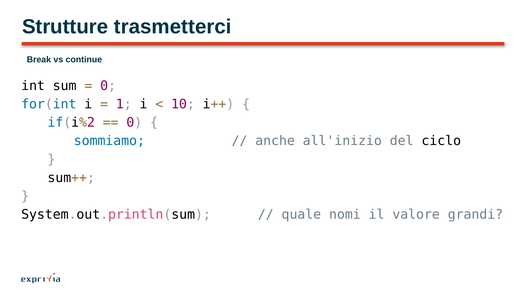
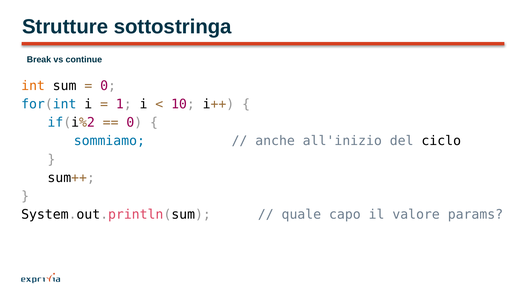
trasmetterci: trasmetterci -> sottostringa
int colour: black -> orange
nomi: nomi -> capo
grandi: grandi -> params
